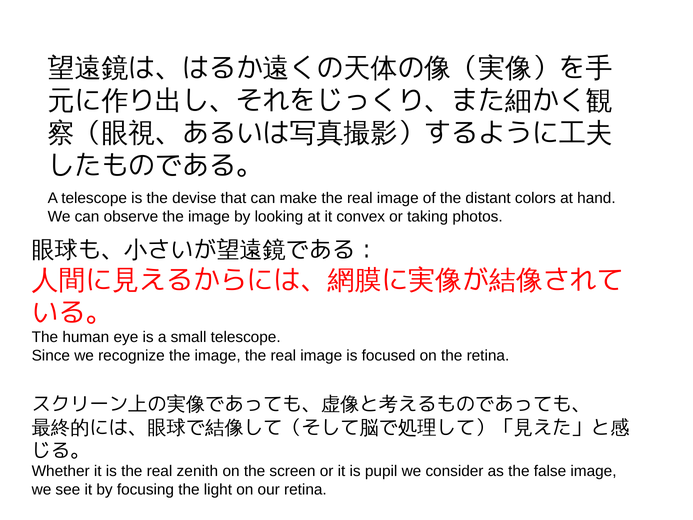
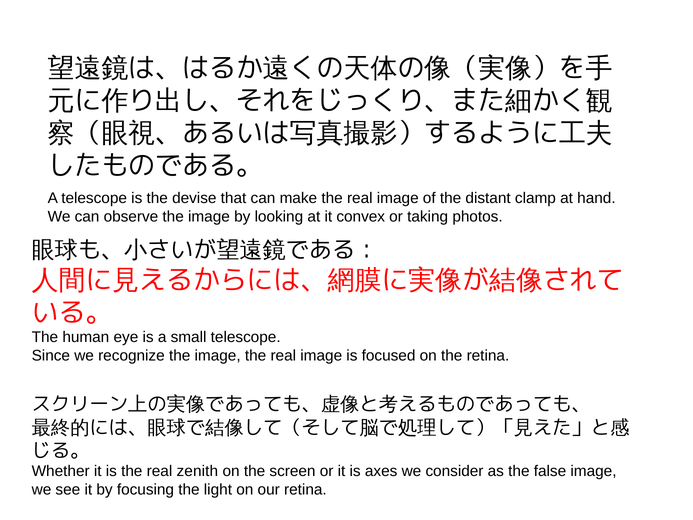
colors: colors -> clamp
pupil: pupil -> axes
